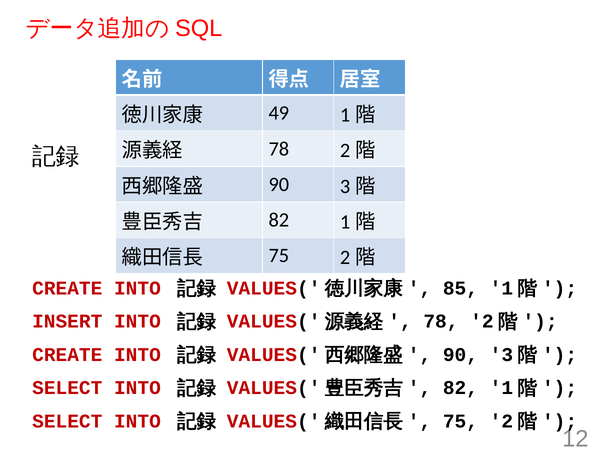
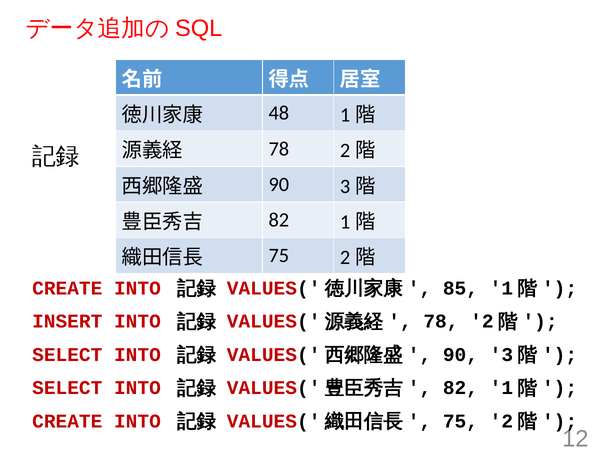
49: 49 -> 48
CREATE at (67, 354): CREATE -> SELECT
SELECT at (67, 421): SELECT -> CREATE
